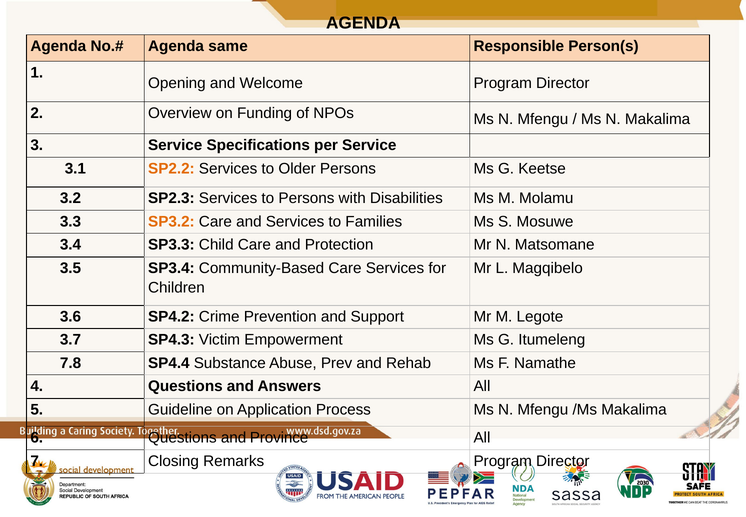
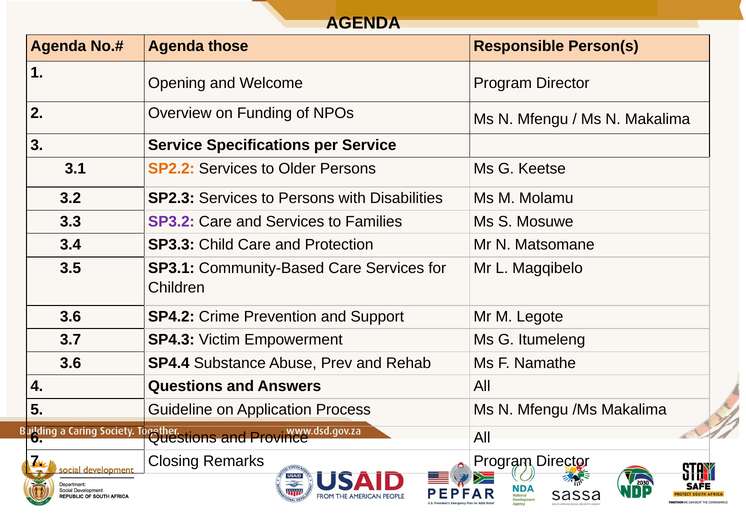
same: same -> those
SP3.2 colour: orange -> purple
SP3.4: SP3.4 -> SP3.1
7.8 at (71, 363): 7.8 -> 3.6
